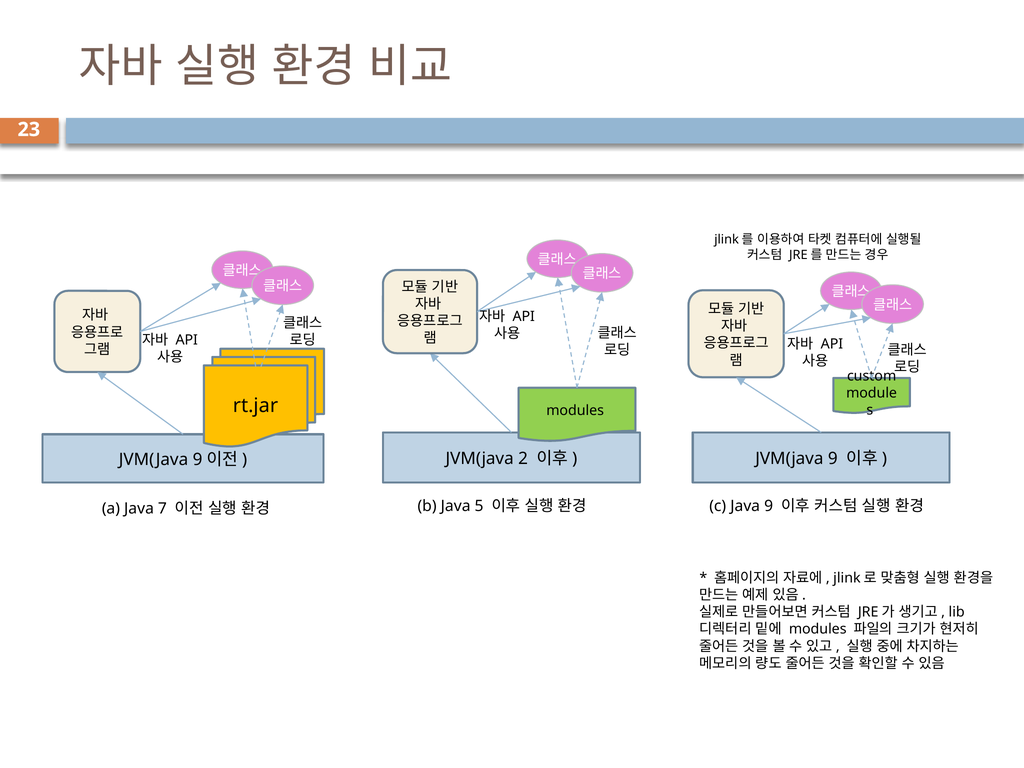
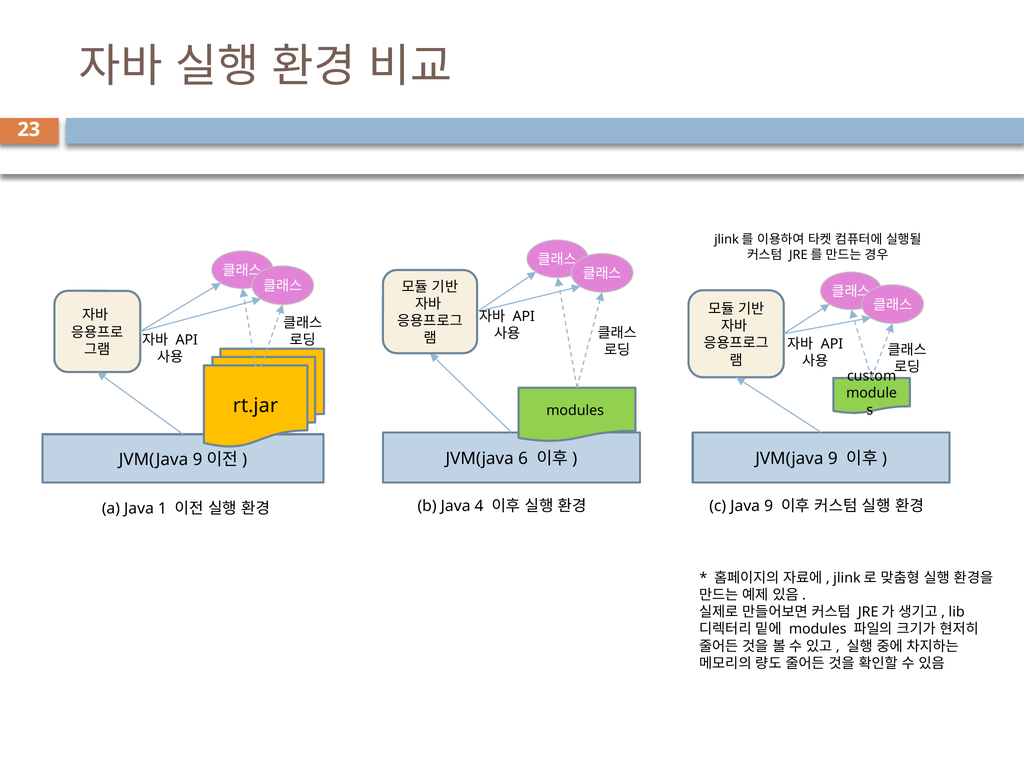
2: 2 -> 6
7: 7 -> 1
5: 5 -> 4
